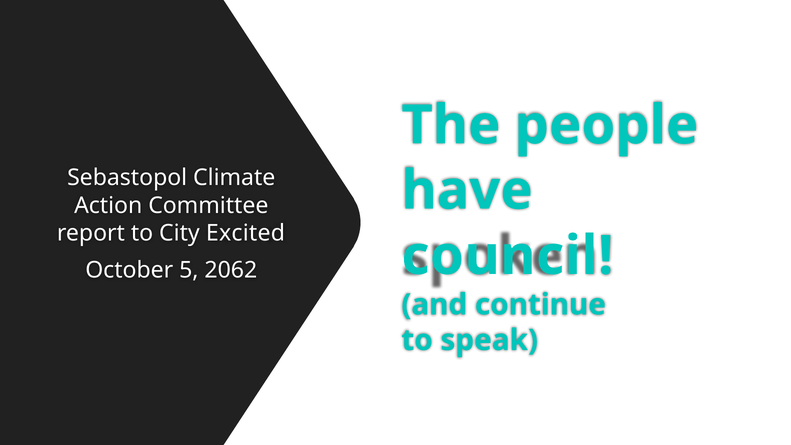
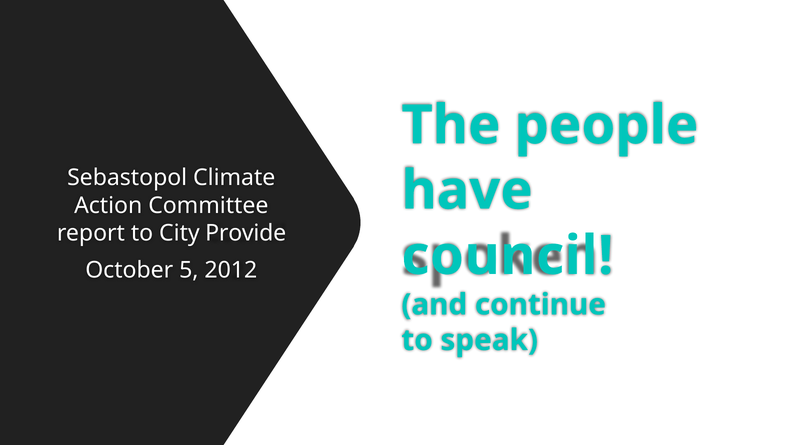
Excited: Excited -> Provide
2062: 2062 -> 2012
